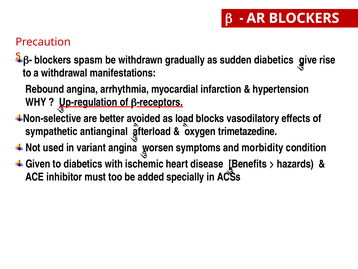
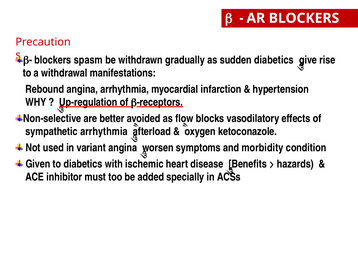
load: load -> flow
sympathetic antianginal: antianginal -> arrhythmia
trimetazedine: trimetazedine -> ketoconazole
